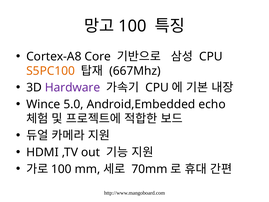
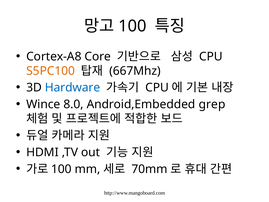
Hardware colour: purple -> blue
5.0: 5.0 -> 8.0
echo: echo -> grep
